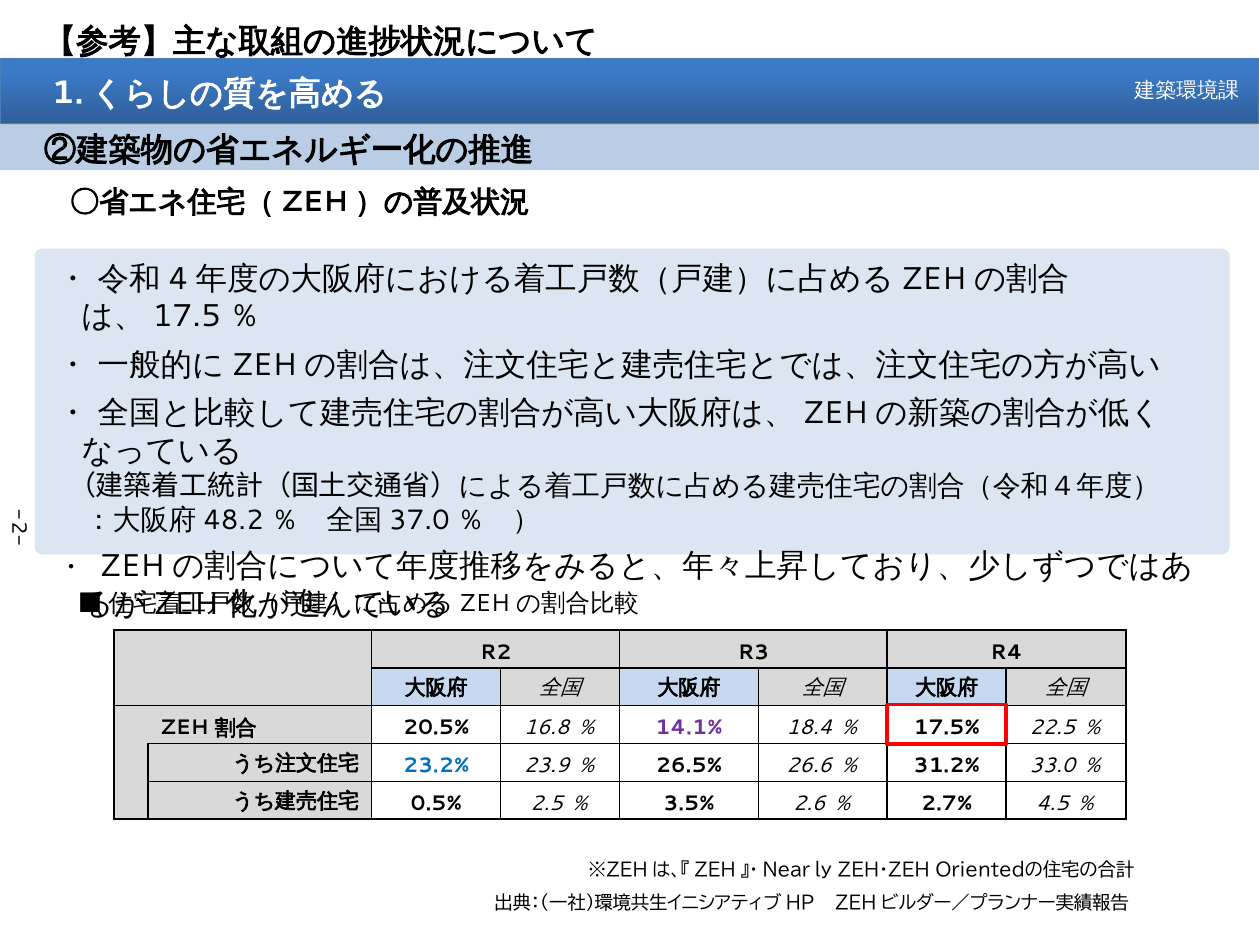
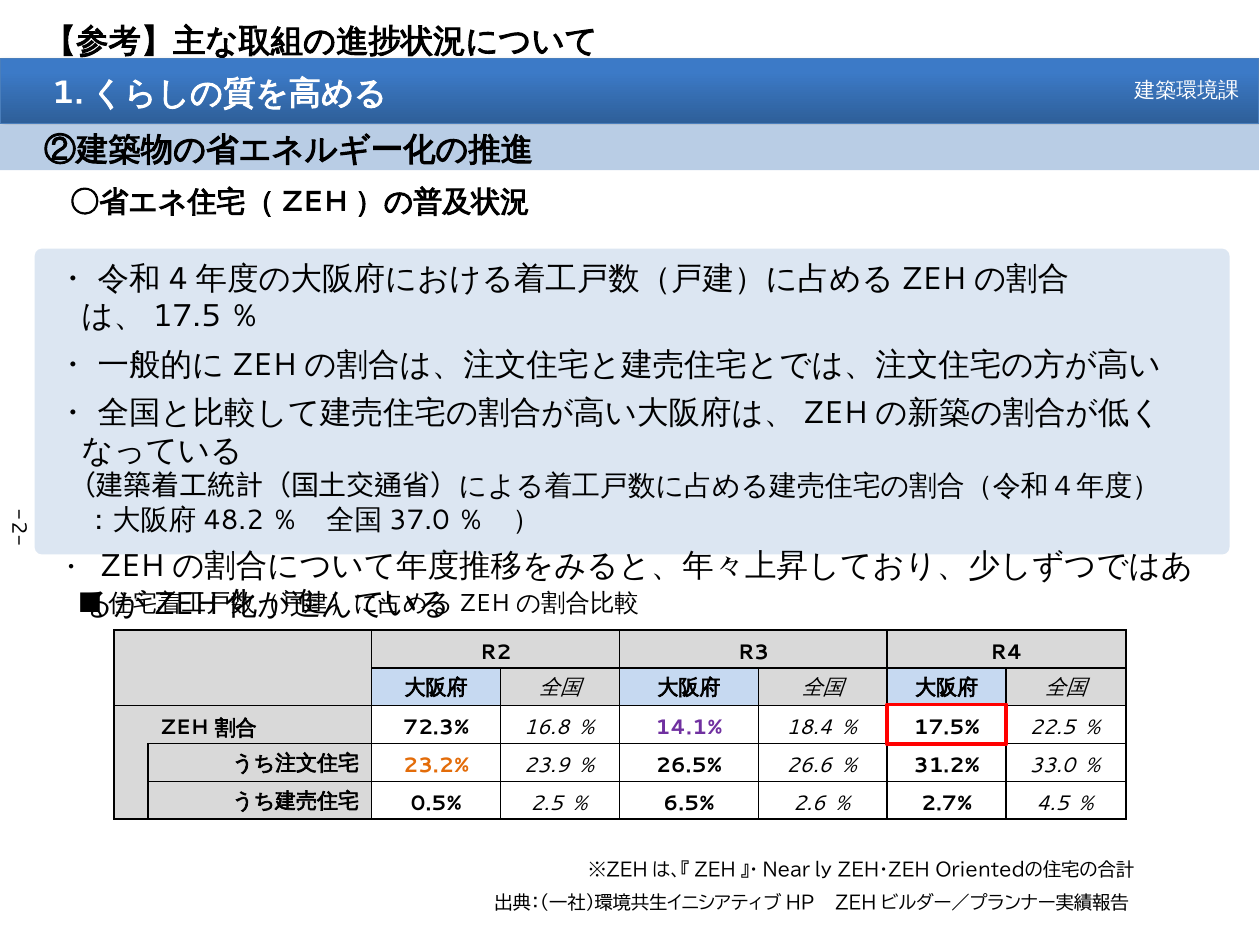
20.5%: 20.5% -> 72.3%
23.2% colour: blue -> orange
3.5%: 3.5% -> 6.5%
